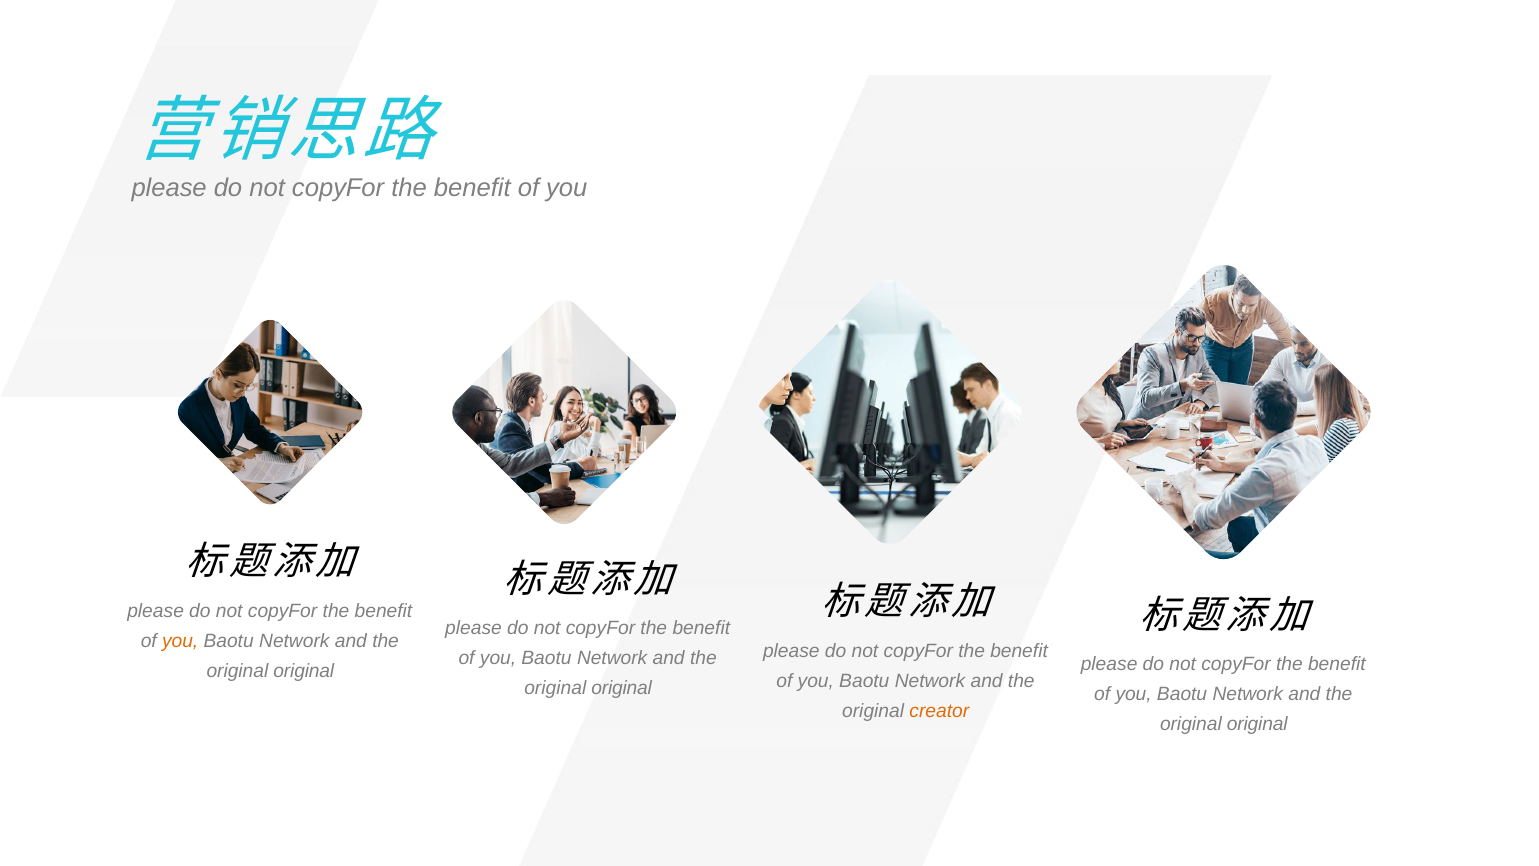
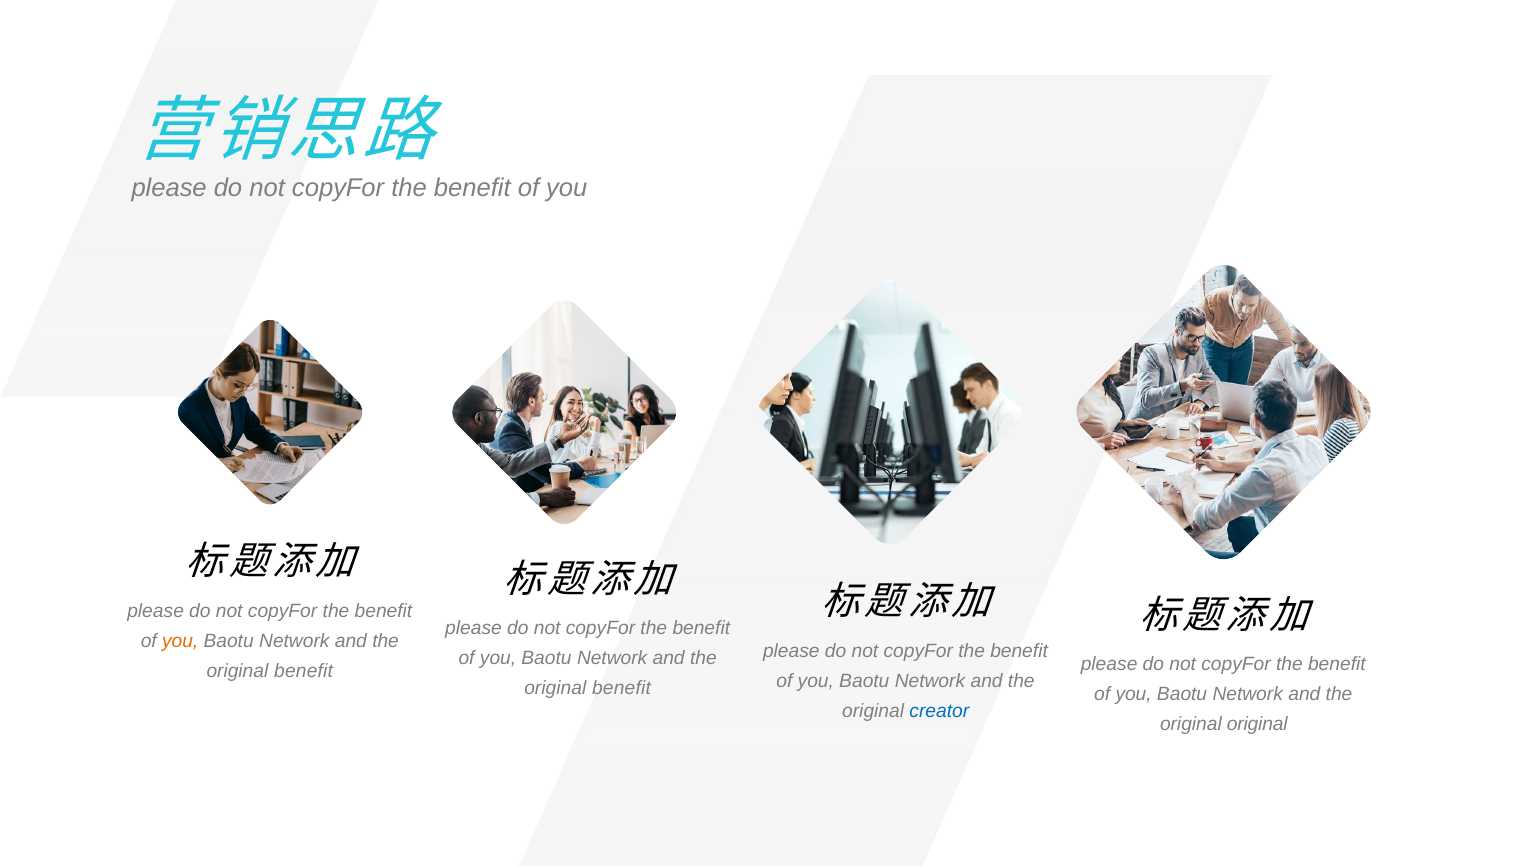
original at (304, 671): original -> benefit
original at (622, 688): original -> benefit
creator colour: orange -> blue
